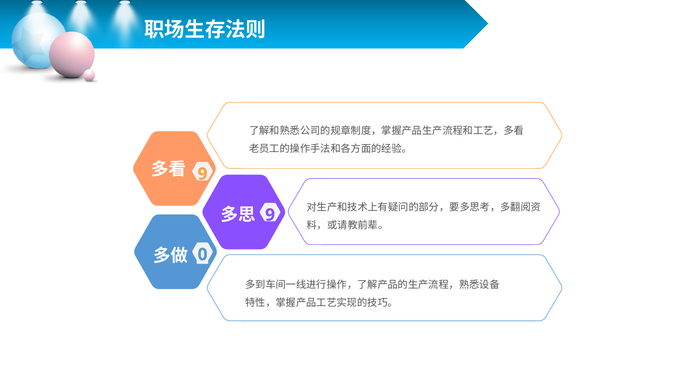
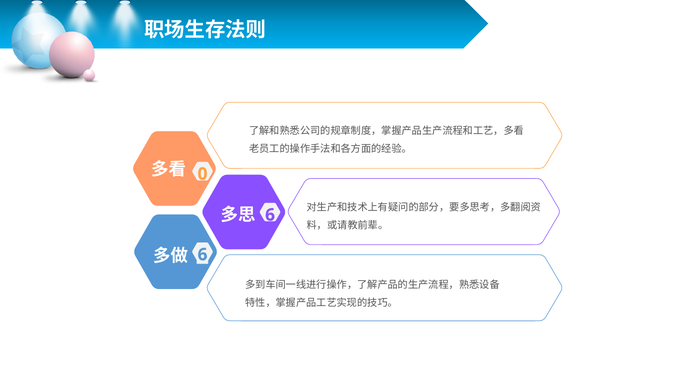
9 at (203, 174): 9 -> 0
9 at (270, 215): 9 -> 6
0 at (203, 254): 0 -> 6
